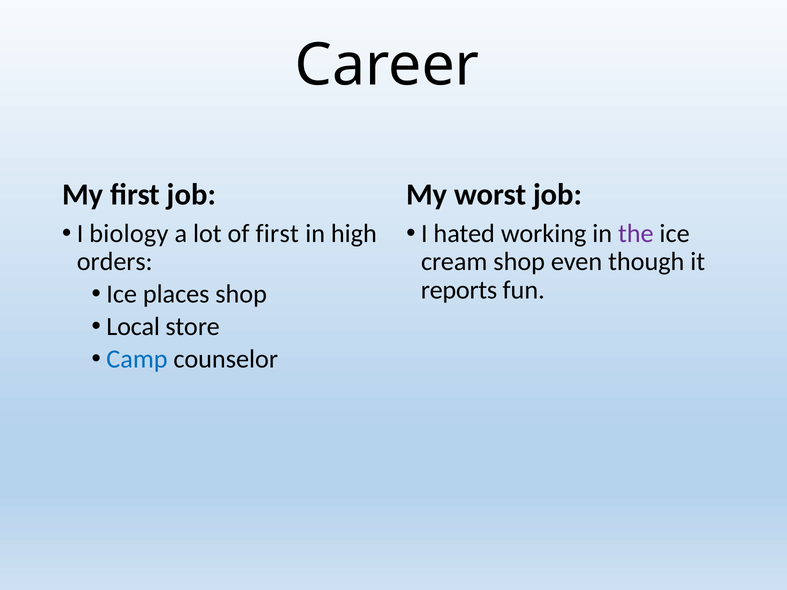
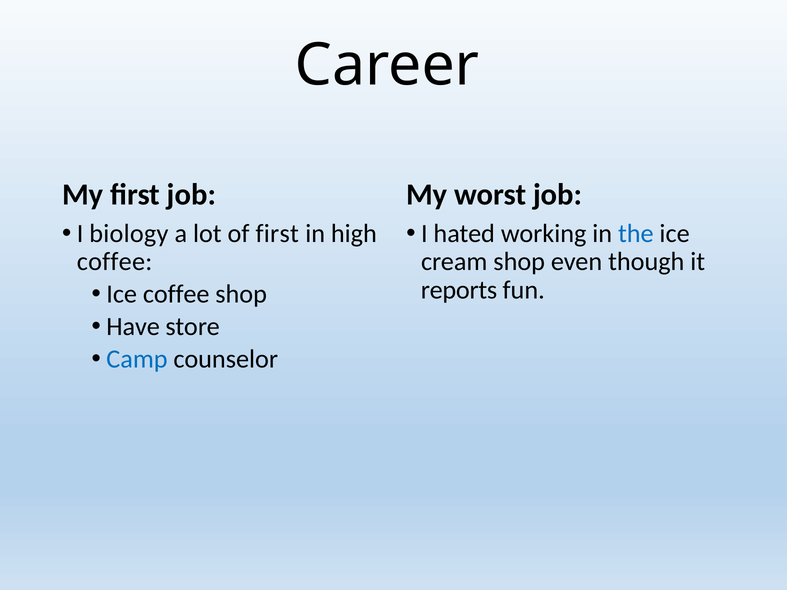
the colour: purple -> blue
orders at (115, 262): orders -> coffee
Ice places: places -> coffee
Local: Local -> Have
